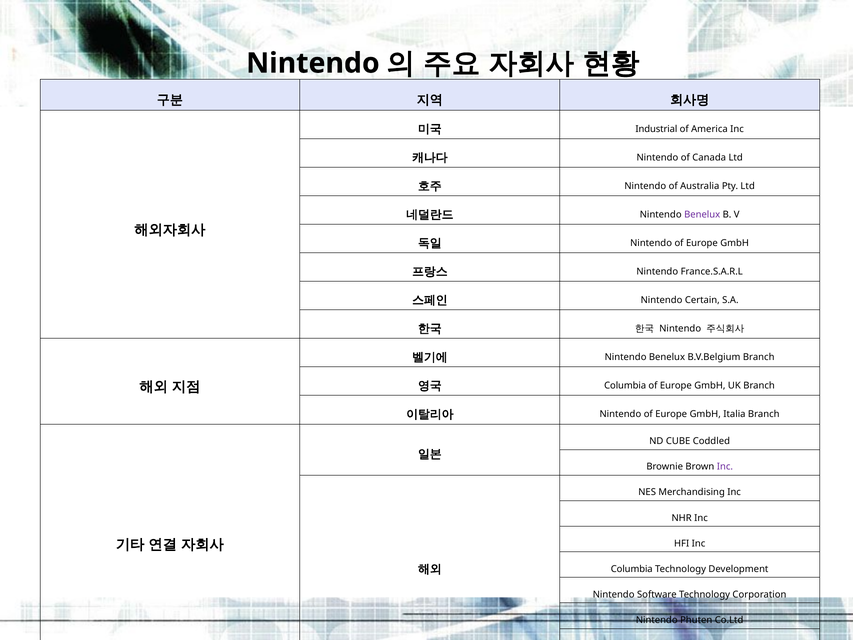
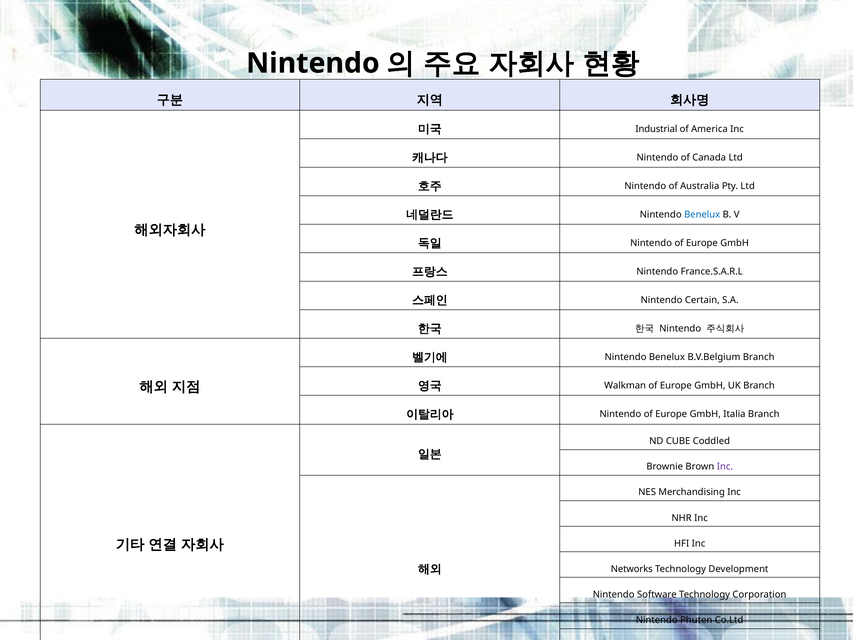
Benelux at (702, 214) colour: purple -> blue
Columbia at (625, 385): Columbia -> Walkman
Columbia at (632, 569): Columbia -> Networks
